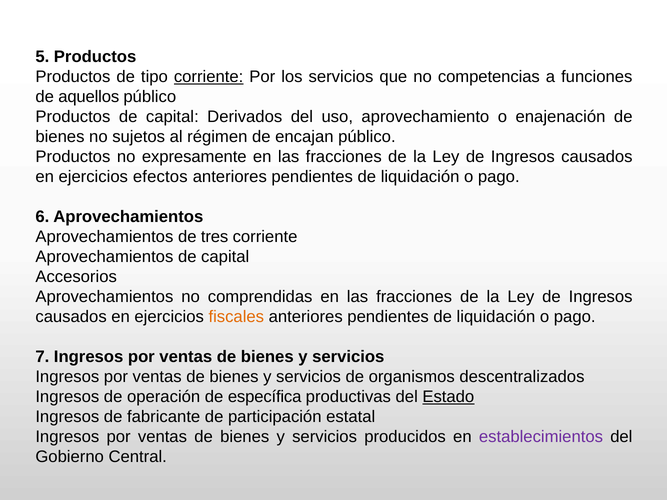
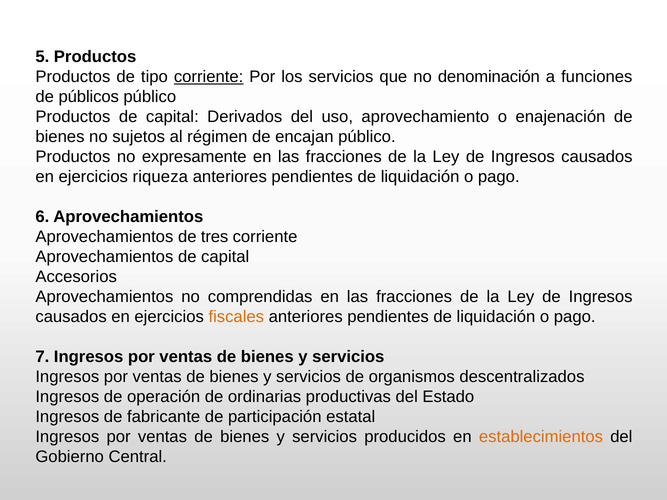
competencias: competencias -> denominación
aquellos: aquellos -> públicos
efectos: efectos -> riqueza
específica: específica -> ordinarias
Estado underline: present -> none
establecimientos colour: purple -> orange
